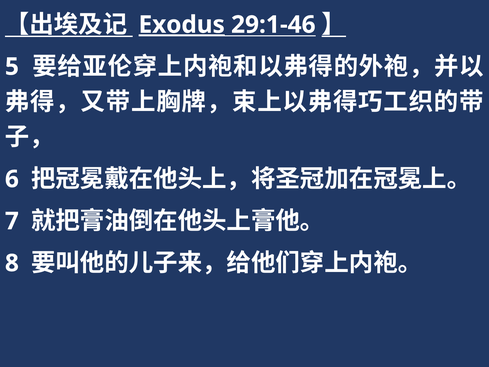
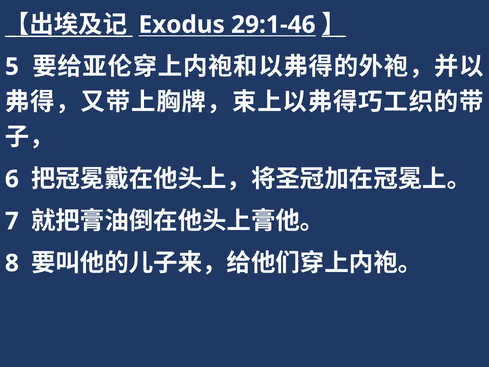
Exodus underline: present -> none
